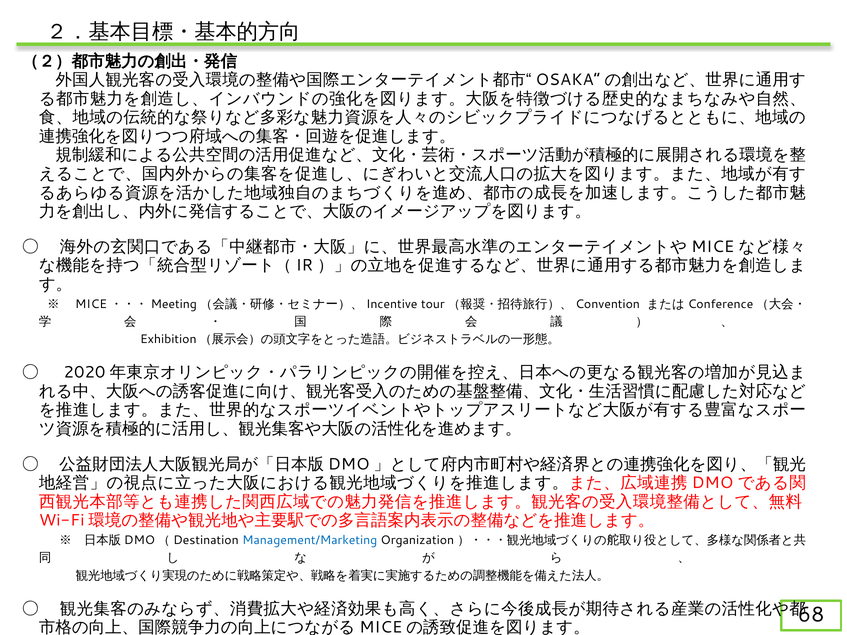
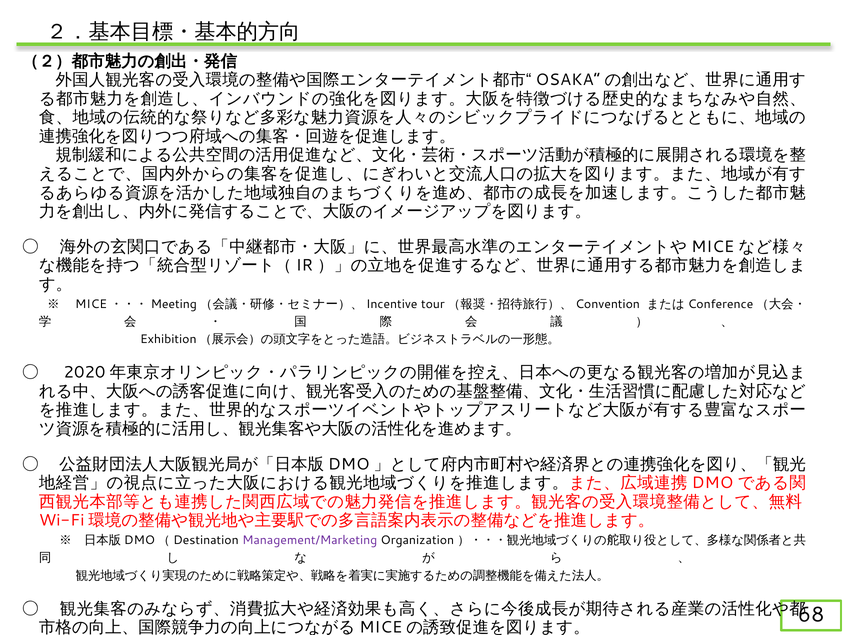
Management/Marketing colour: blue -> purple
